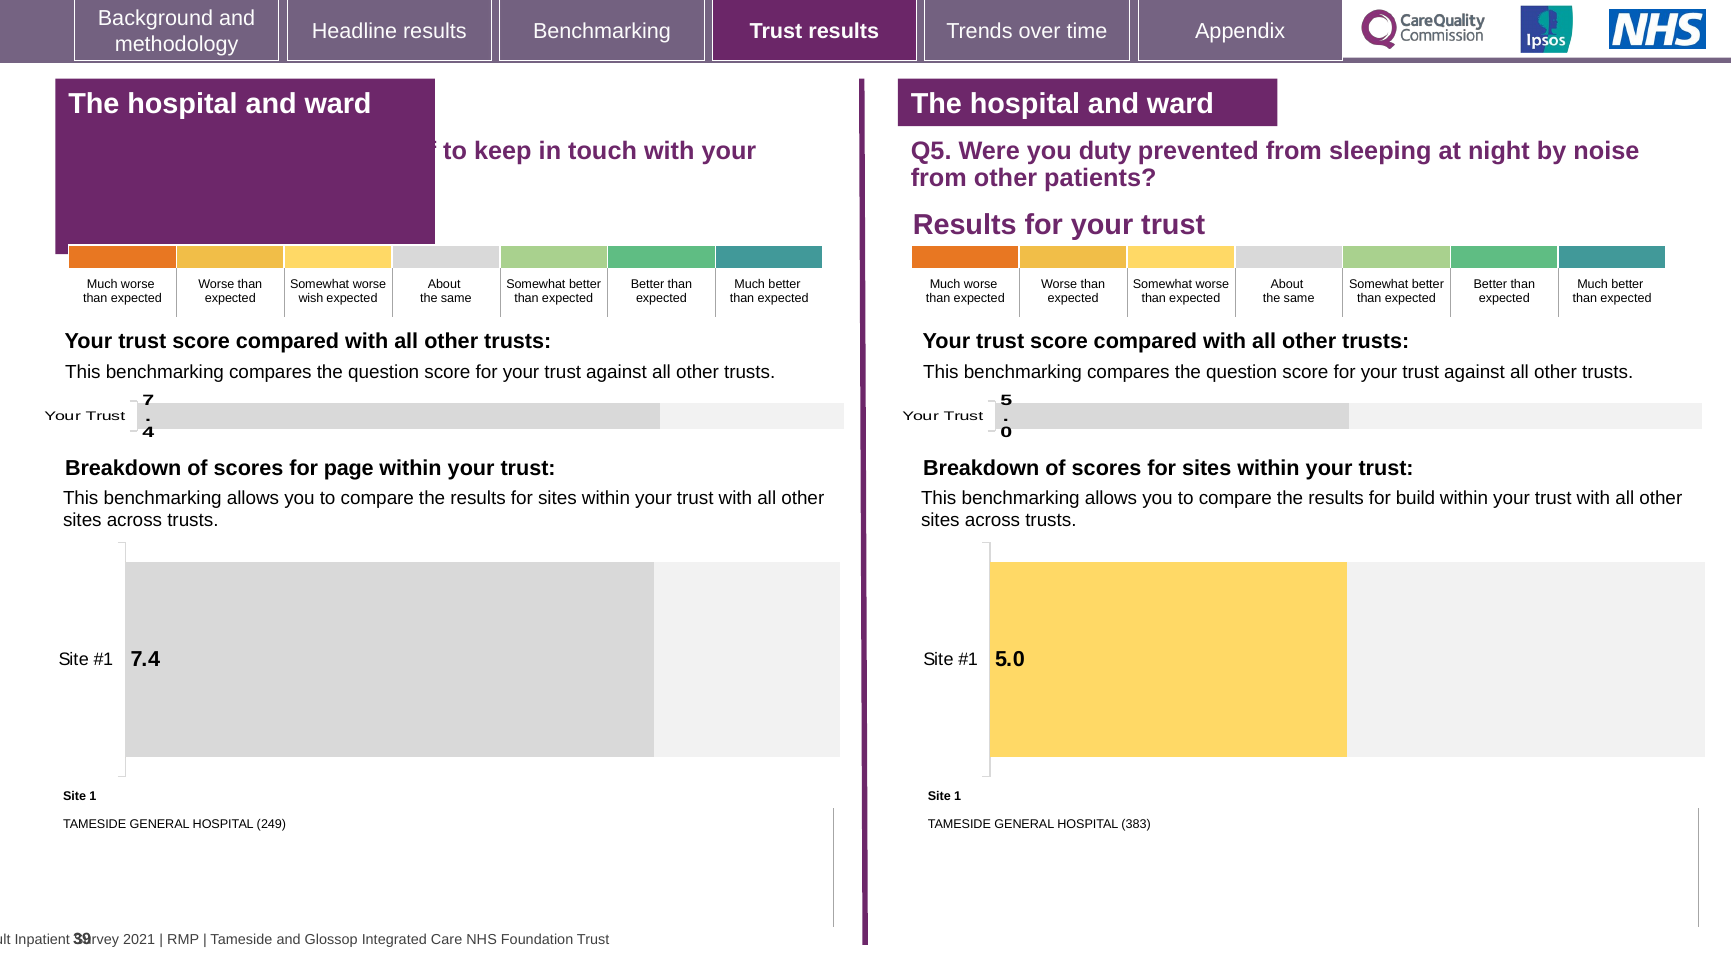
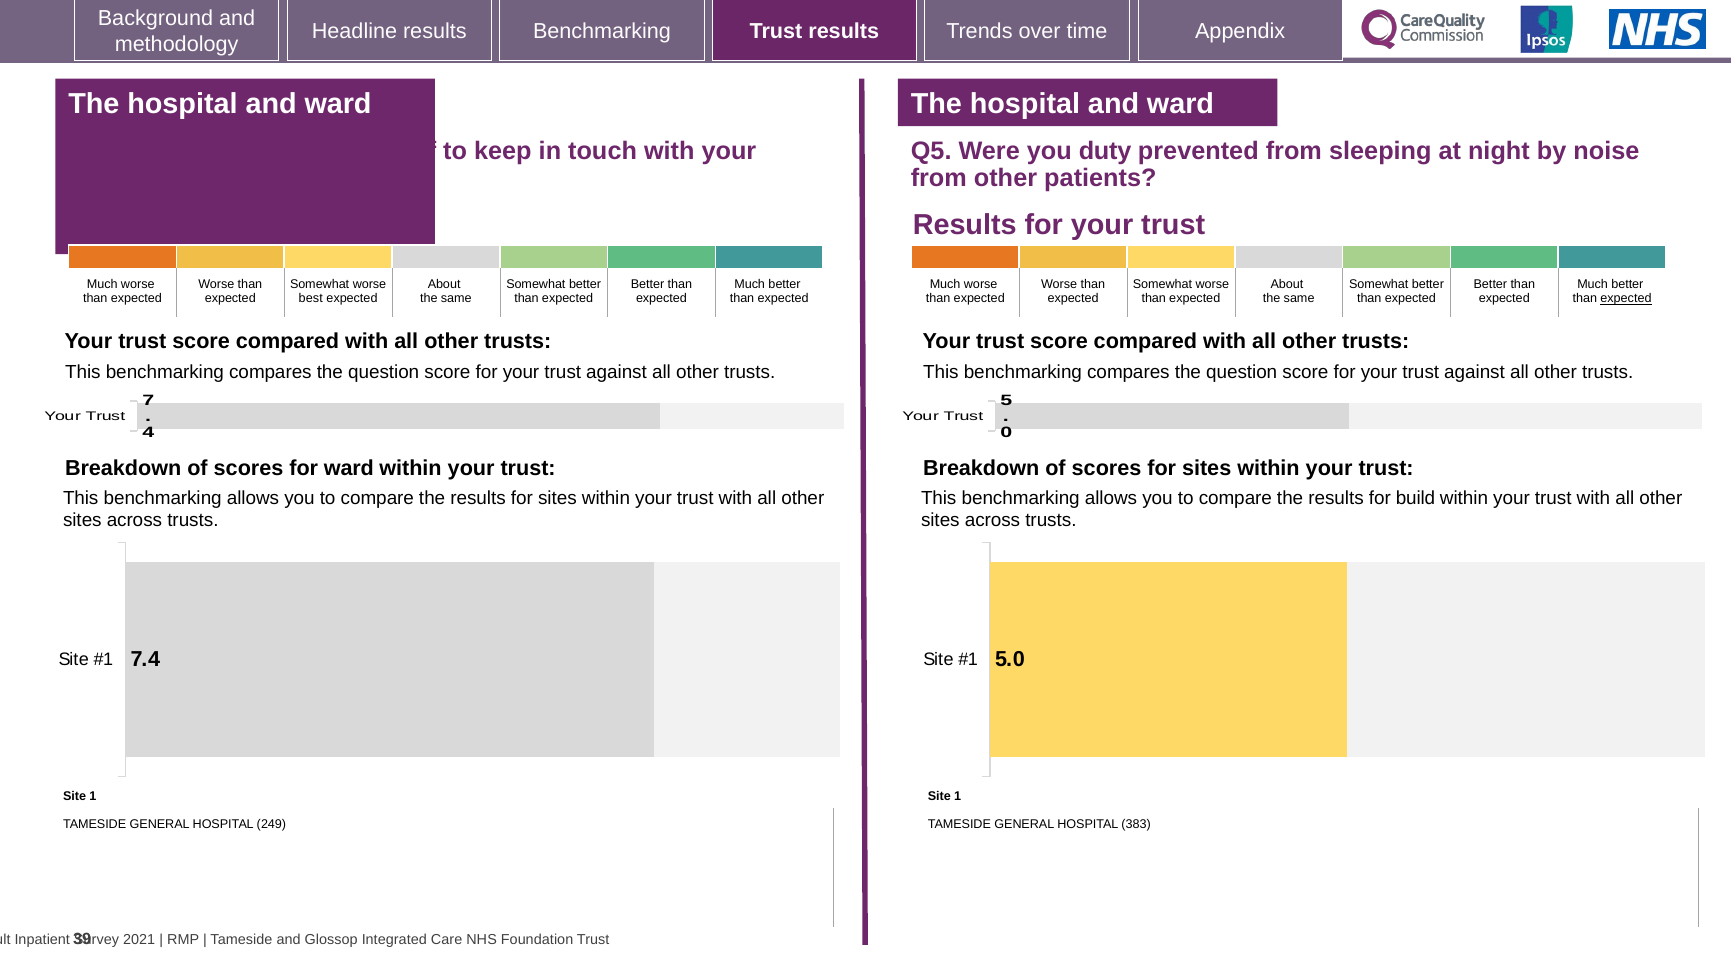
wish: wish -> best
expected at (1626, 298) underline: none -> present
for page: page -> ward
